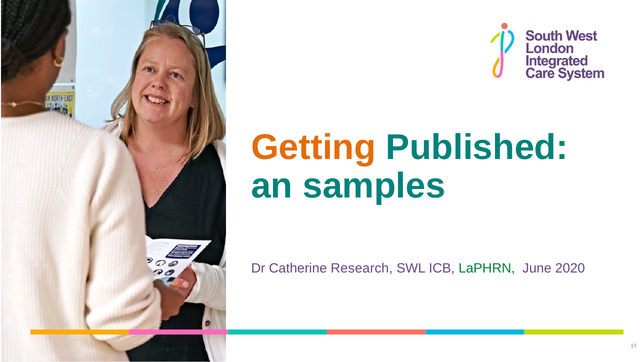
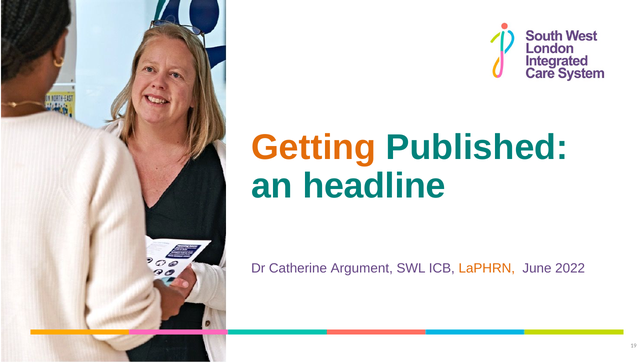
samples: samples -> headline
Research: Research -> Argument
LaPHRN colour: green -> orange
2020: 2020 -> 2022
